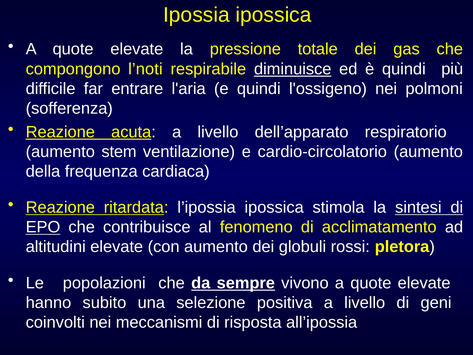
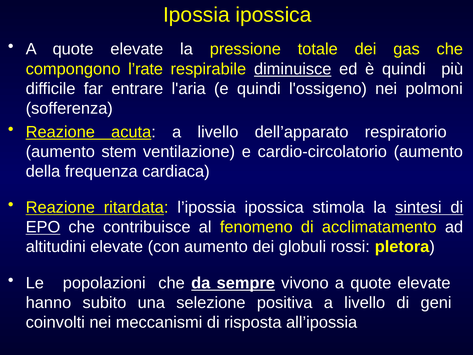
l’noti: l’noti -> l’rate
